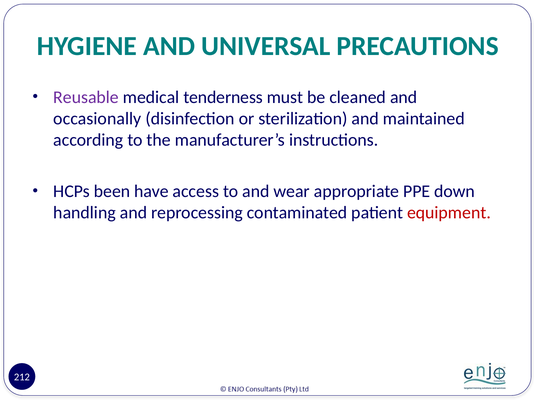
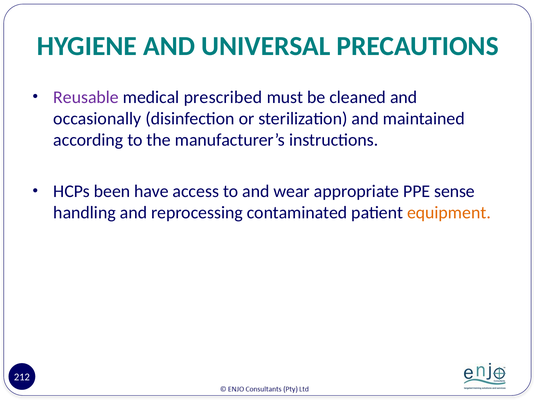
tenderness: tenderness -> prescribed
down: down -> sense
equipment colour: red -> orange
